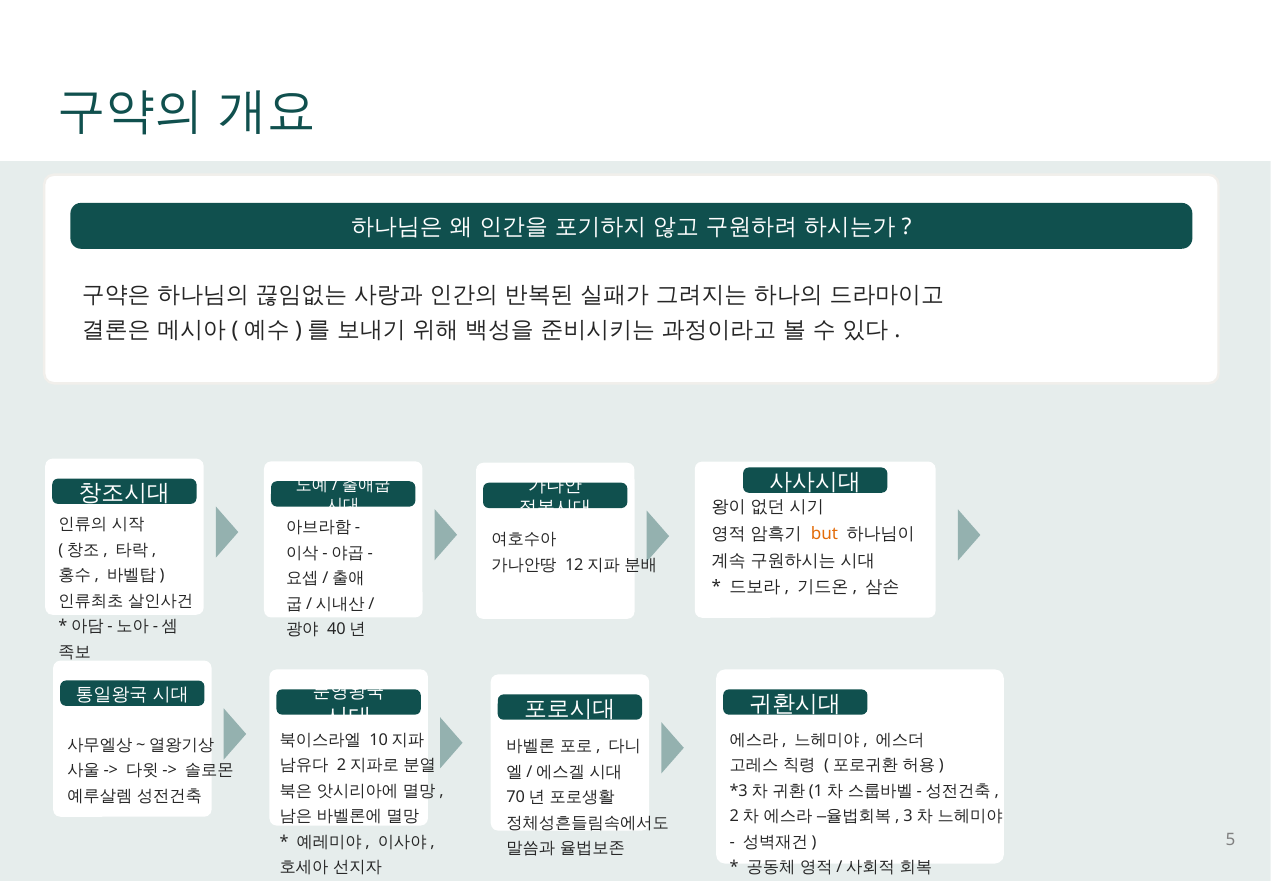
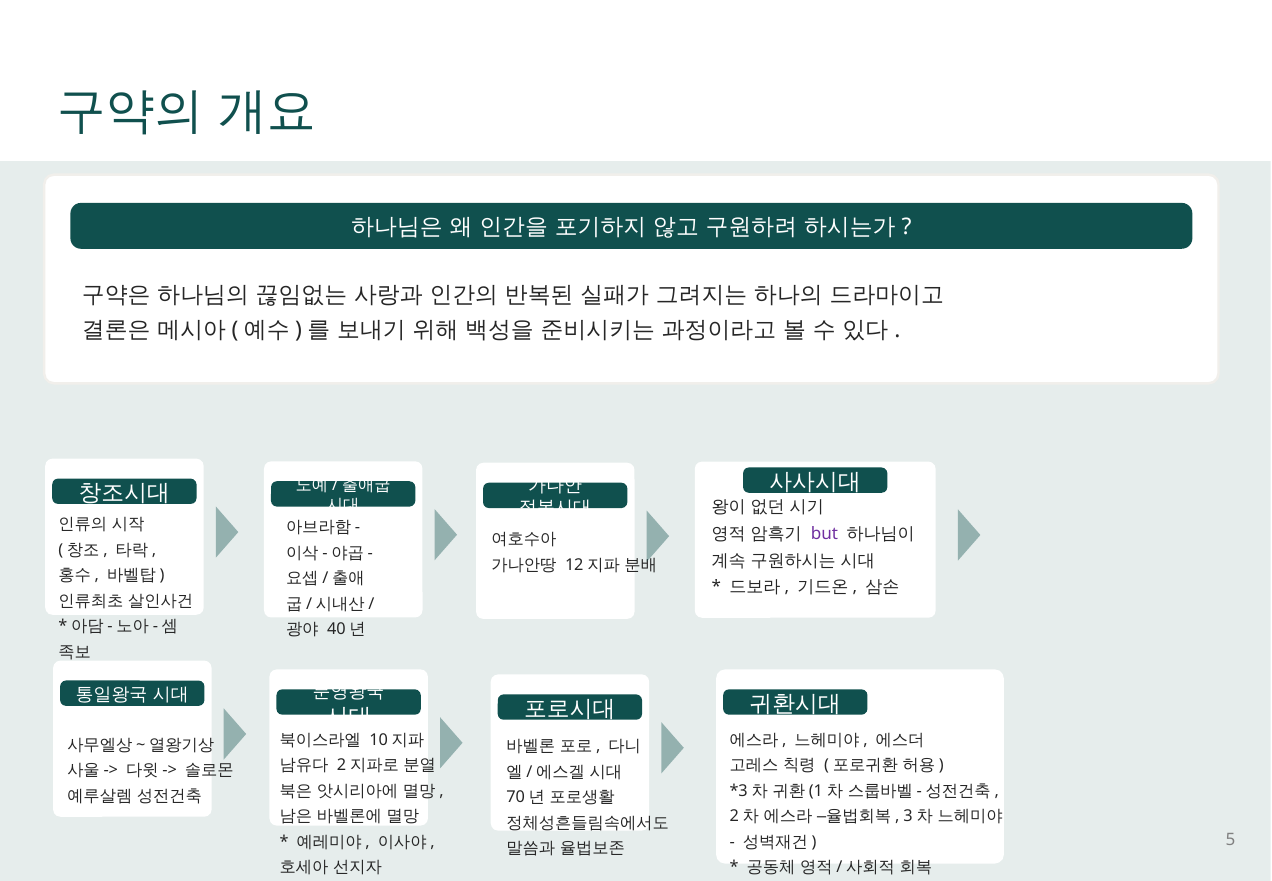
but colour: orange -> purple
